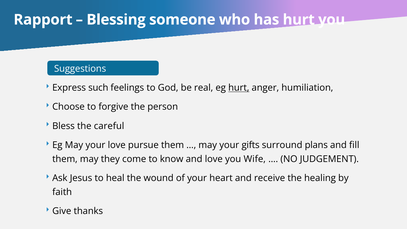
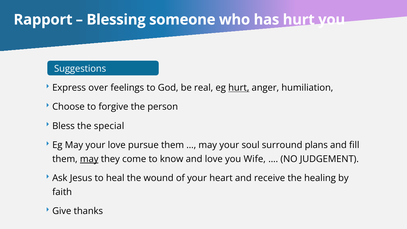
such: such -> over
careful: careful -> special
gifts: gifts -> soul
may at (89, 159) underline: none -> present
